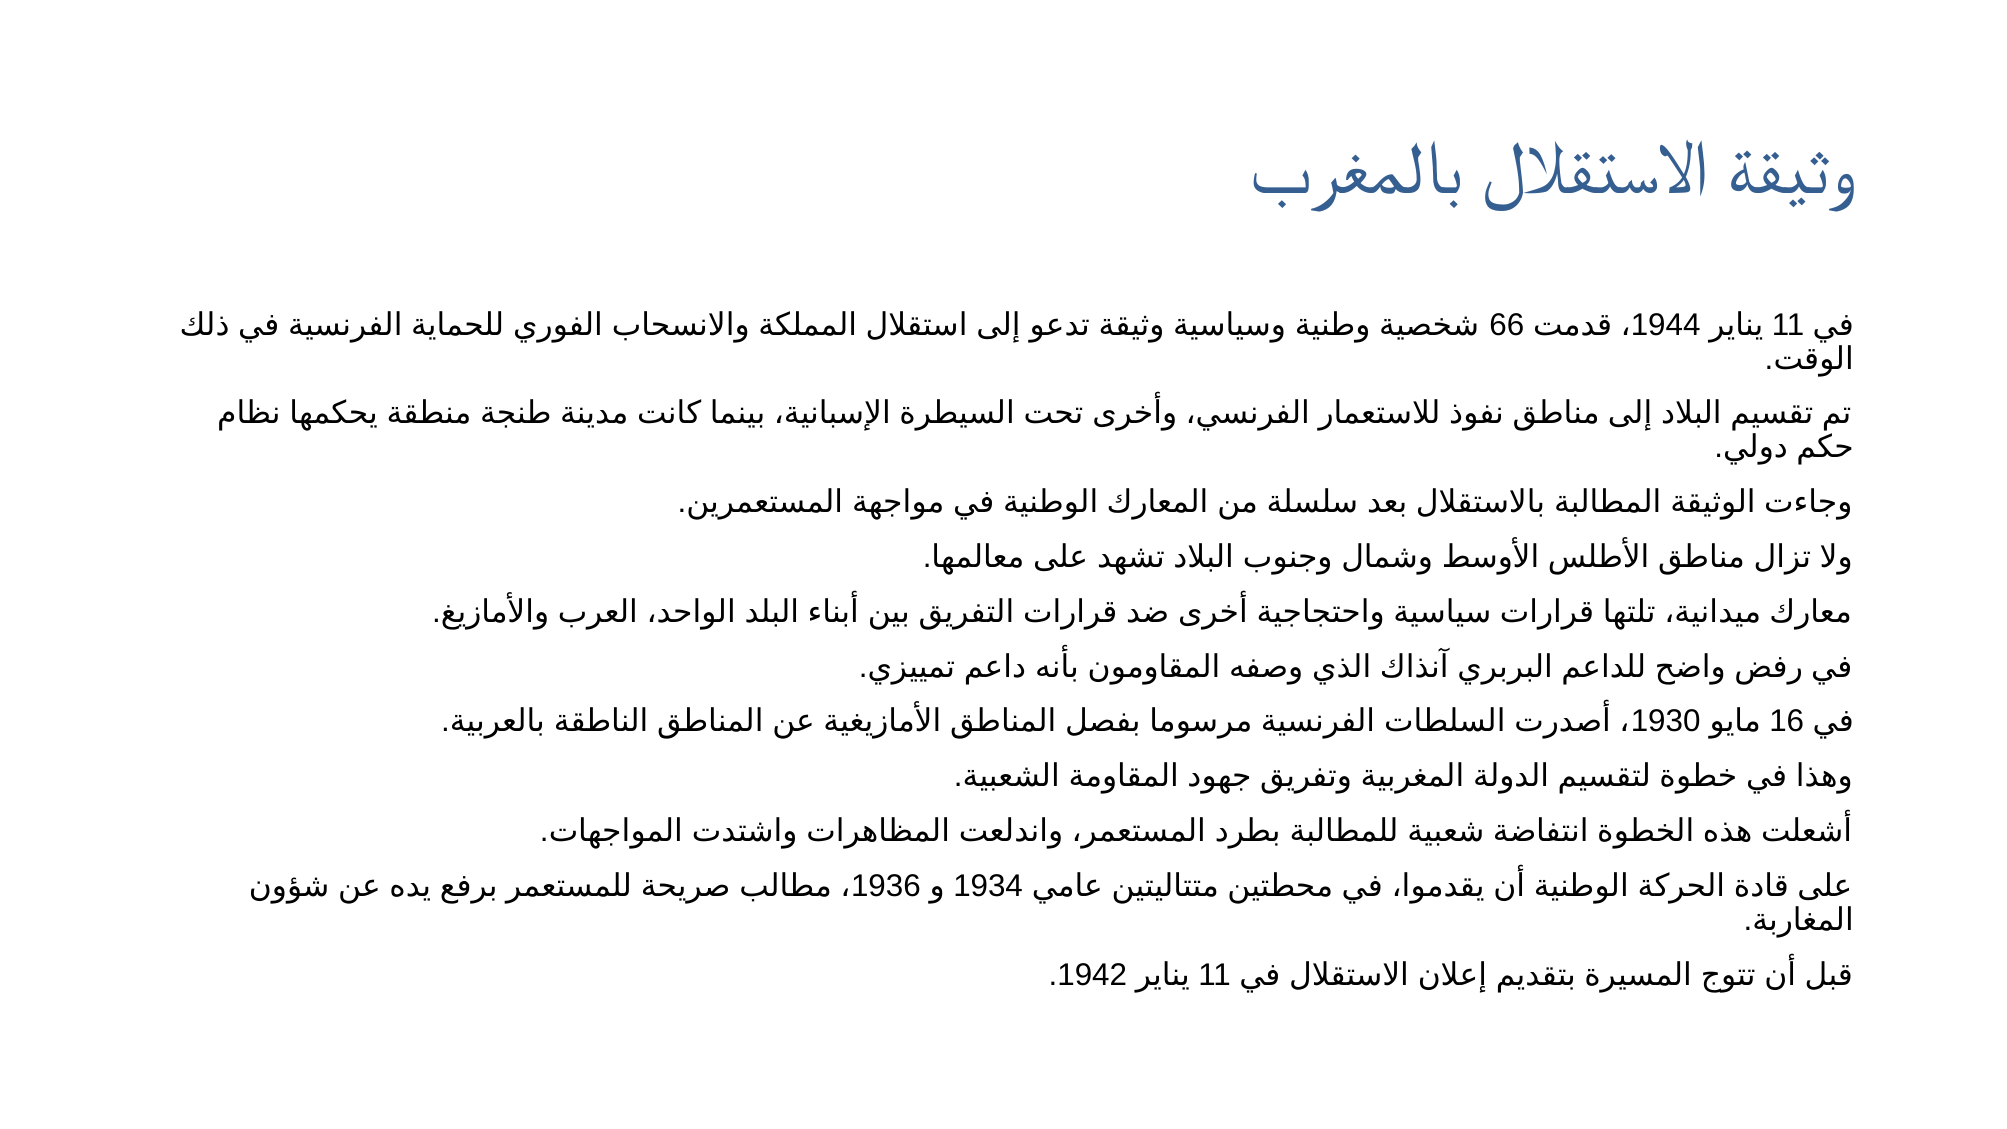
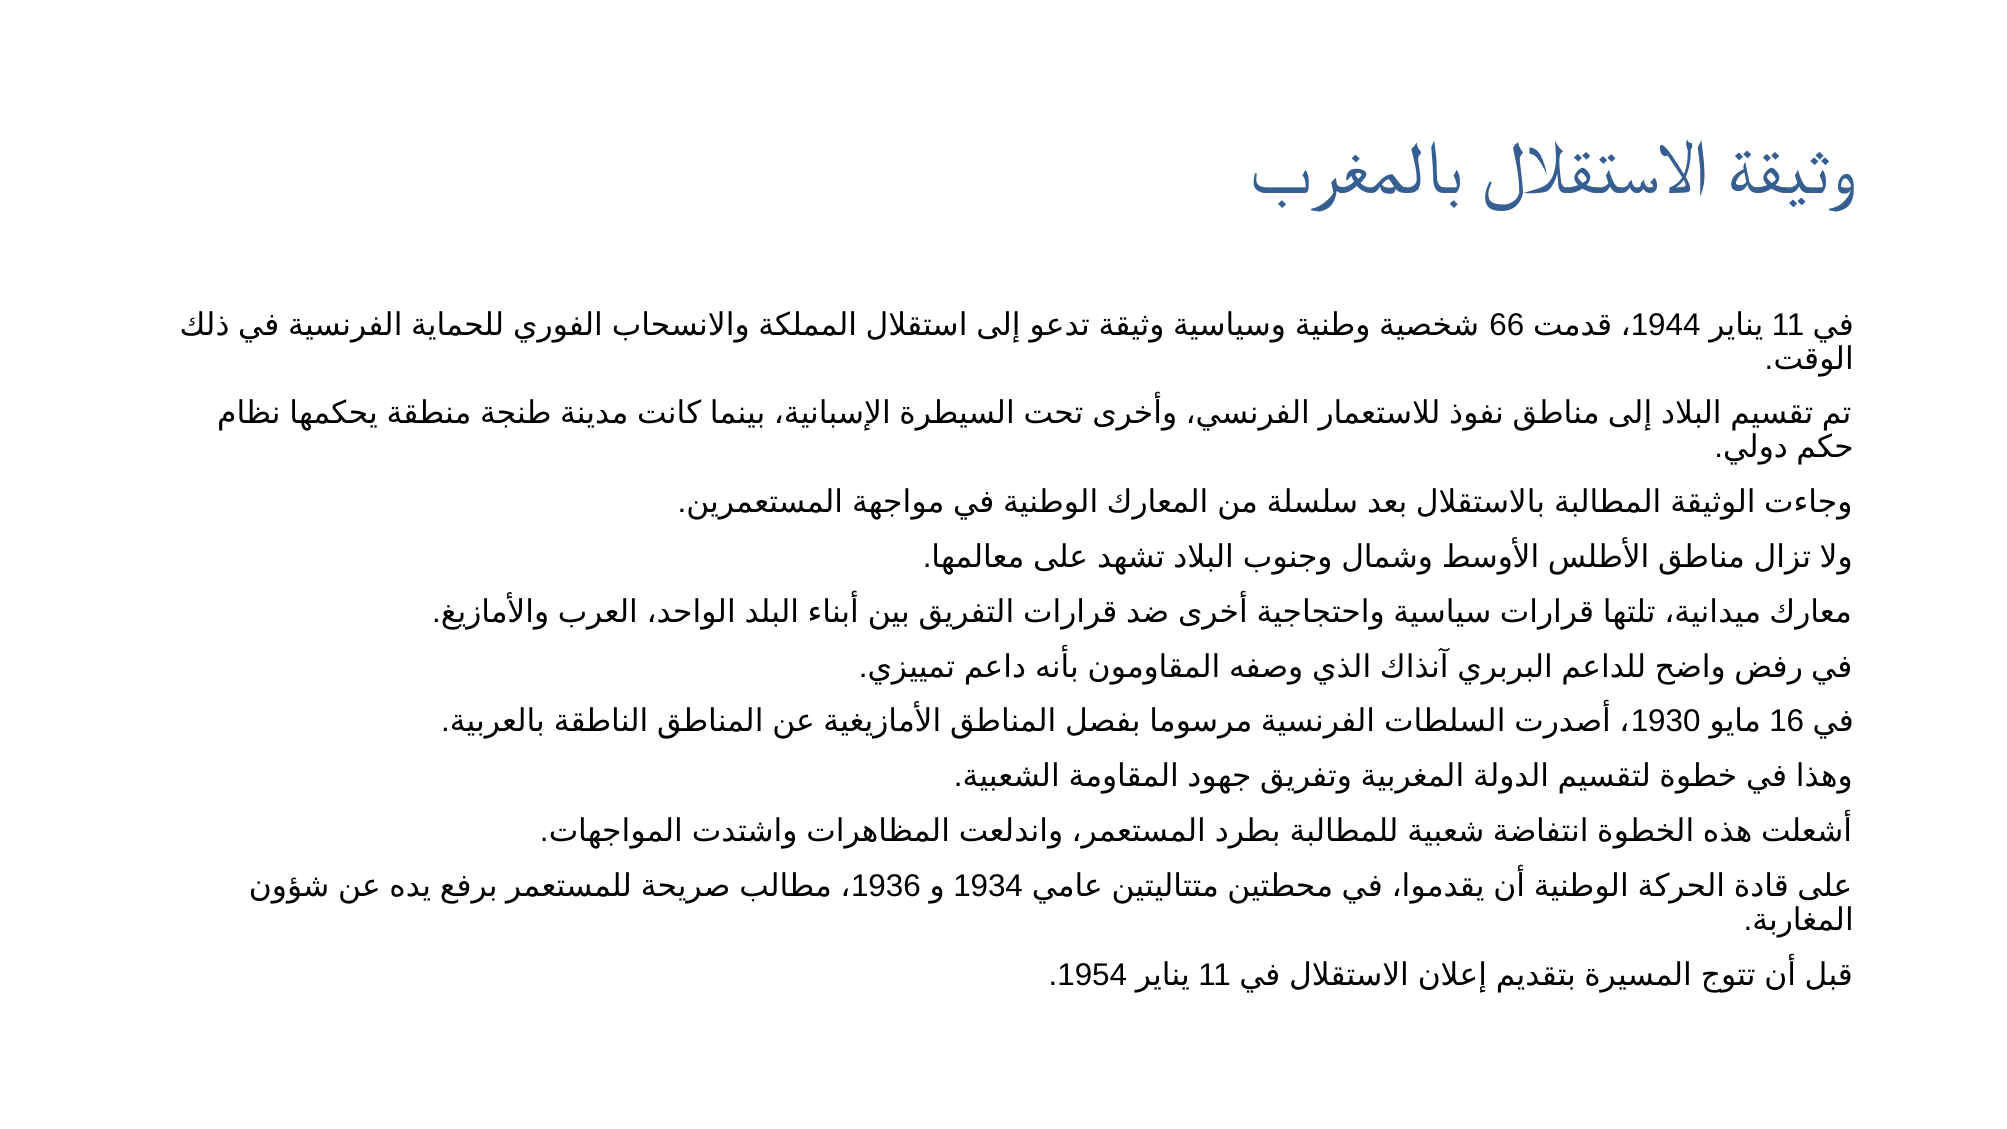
1942: 1942 -> 1954
